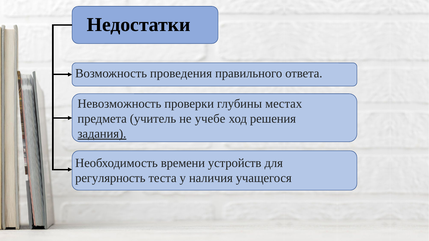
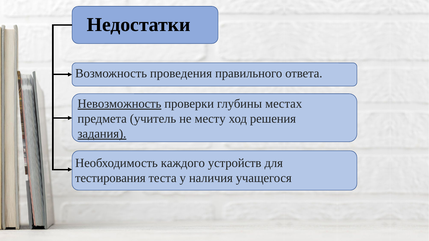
Невозможность underline: none -> present
учебе: учебе -> месту
времени: времени -> каждого
регулярность: регулярность -> тестирования
